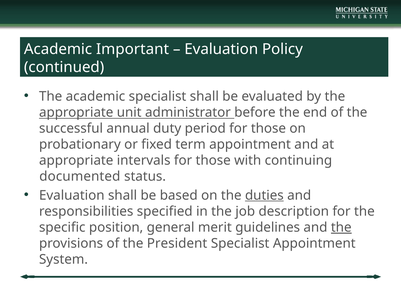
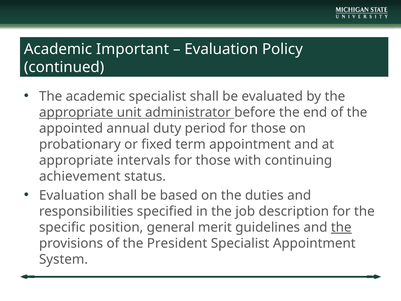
successful: successful -> appointed
documented: documented -> achievement
duties underline: present -> none
